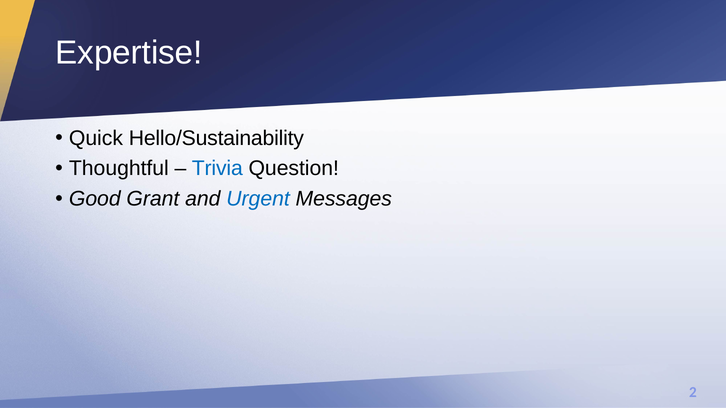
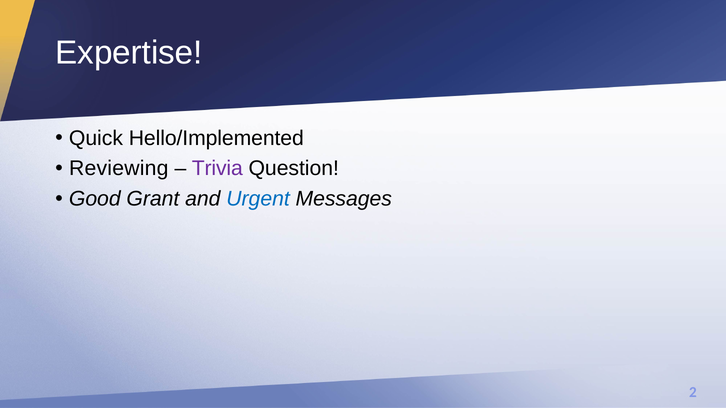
Hello/Sustainability: Hello/Sustainability -> Hello/Implemented
Thoughtful: Thoughtful -> Reviewing
Trivia colour: blue -> purple
